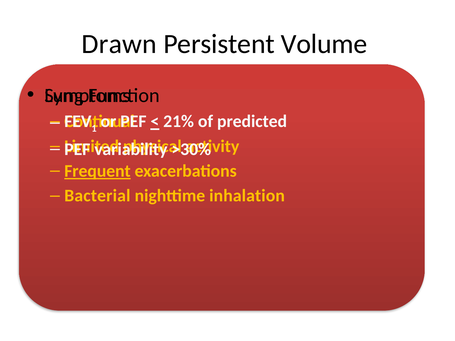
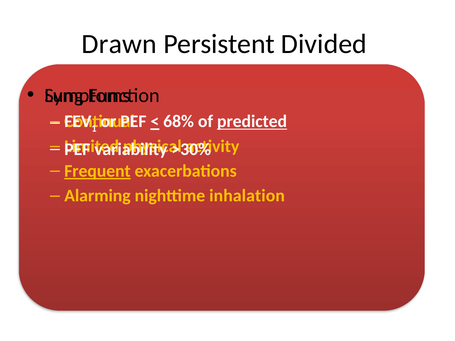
Volume: Volume -> Divided
21%: 21% -> 68%
predicted underline: none -> present
Bacterial: Bacterial -> Alarming
